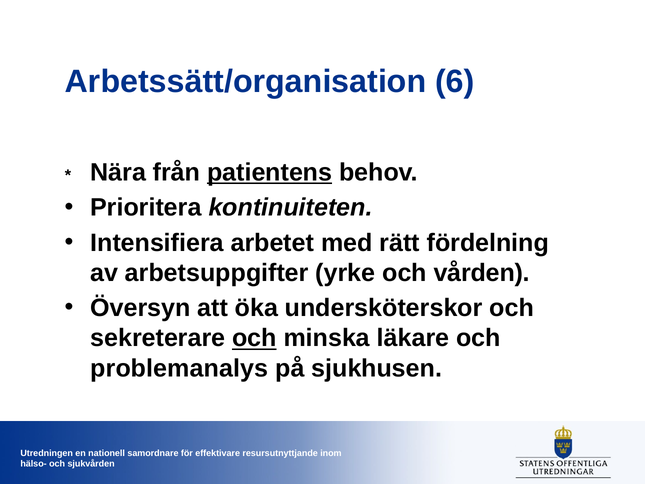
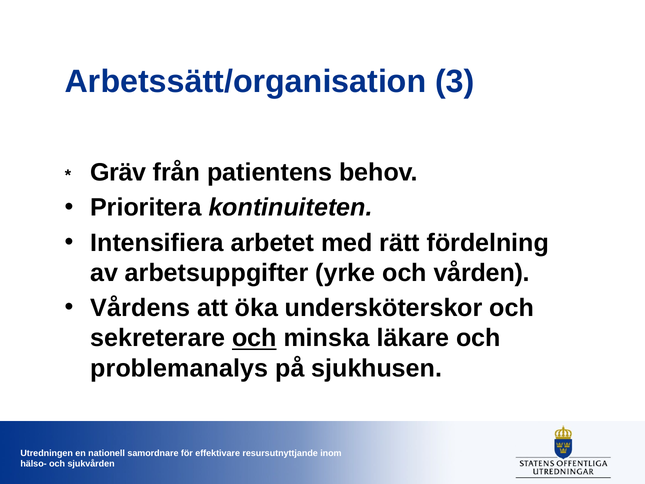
6: 6 -> 3
Nära: Nära -> Gräv
patientens underline: present -> none
Översyn: Översyn -> Vårdens
